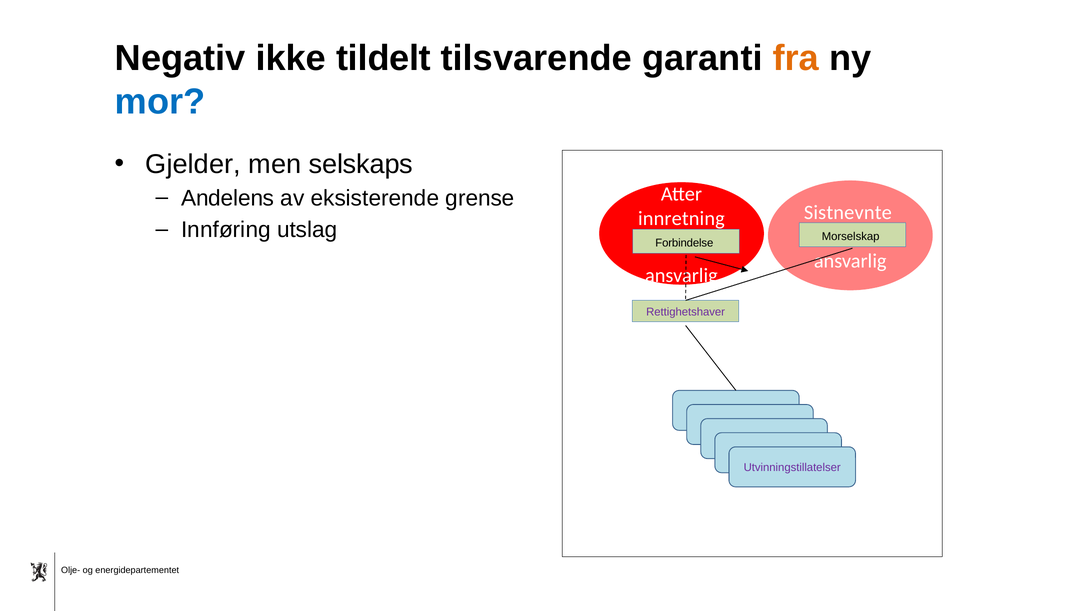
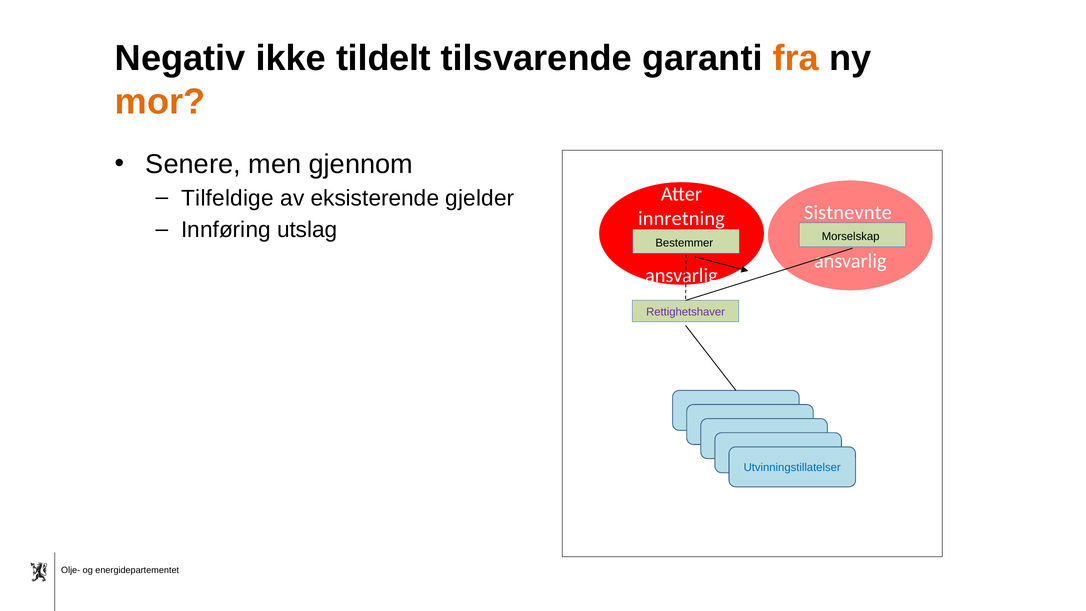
mor colour: blue -> orange
Gjelder: Gjelder -> Senere
selskaps: selskaps -> gjennom
Andelens: Andelens -> Tilfeldige
grense: grense -> gjelder
Forbindelse: Forbindelse -> Bestemmer
Utvinningstillatelser at (792, 468) colour: purple -> blue
